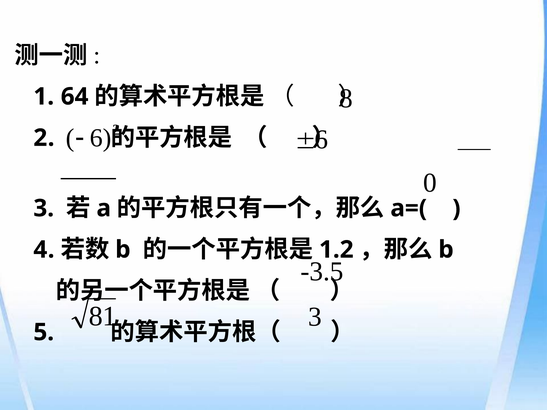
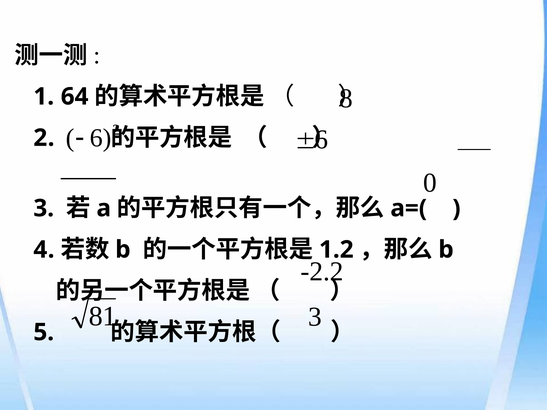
-3.5: -3.5 -> -2.2
